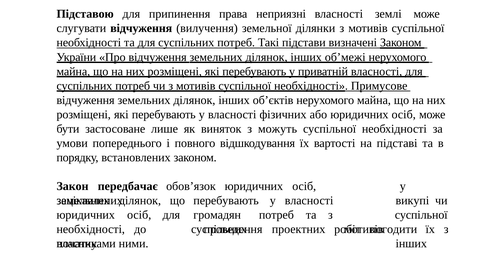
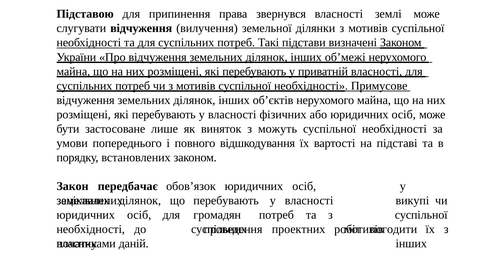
неприязні: неприязні -> звернувся
ними: ними -> даній
